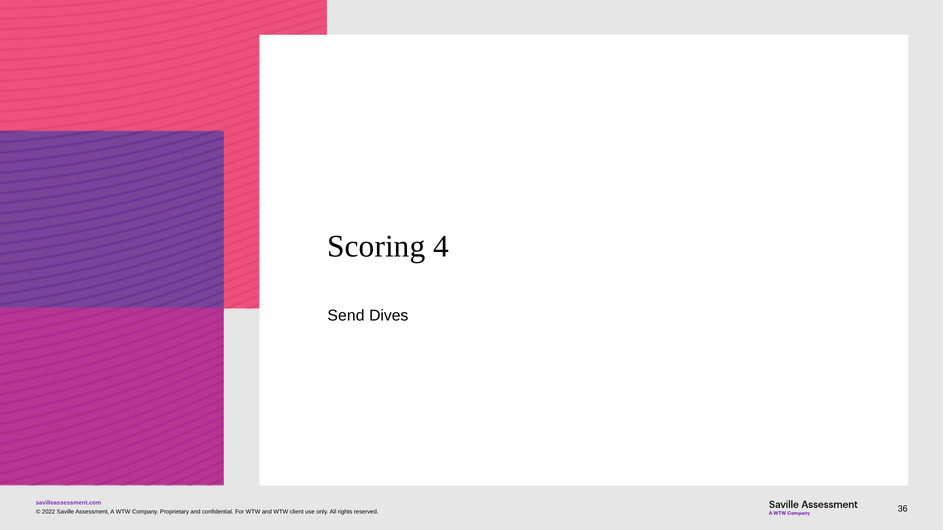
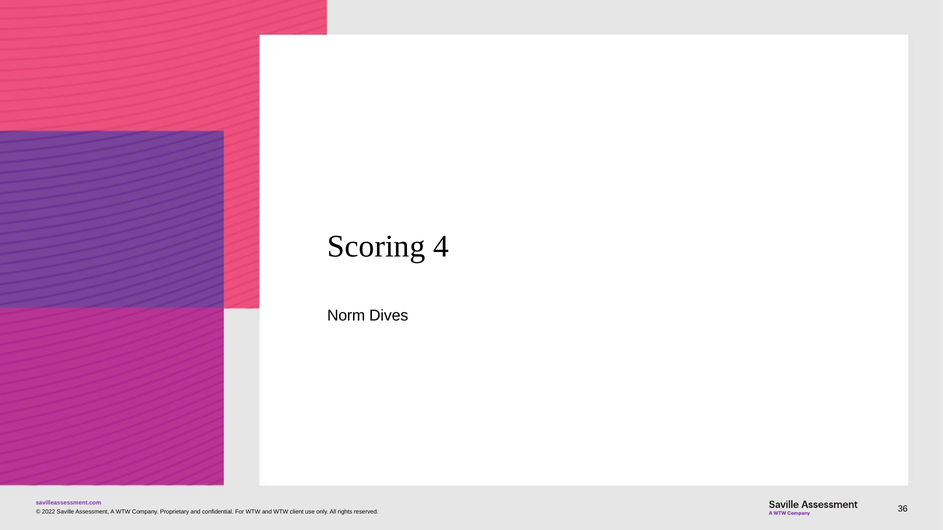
Send: Send -> Norm
